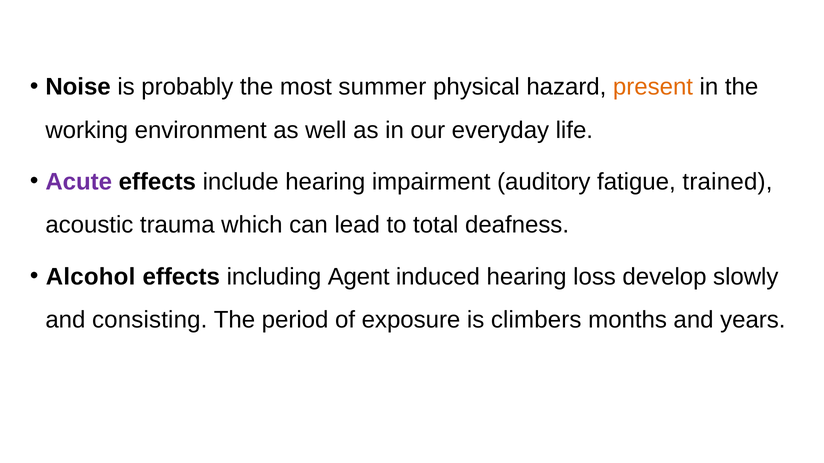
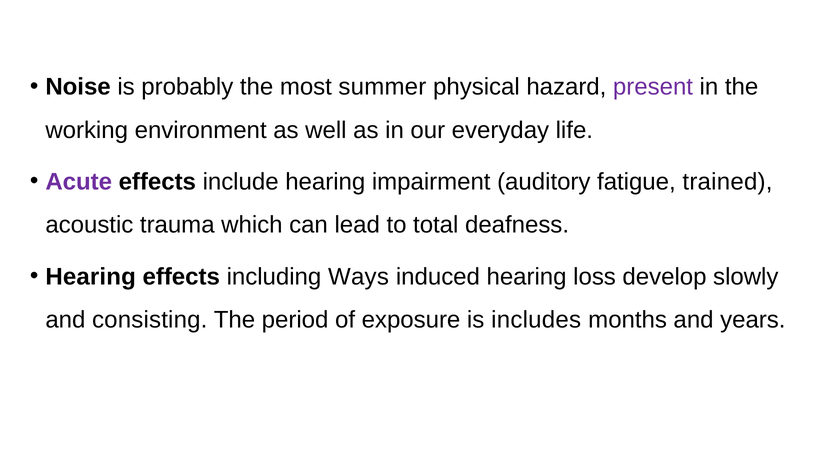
present colour: orange -> purple
Alcohol at (91, 277): Alcohol -> Hearing
Agent: Agent -> Ways
climbers: climbers -> includes
